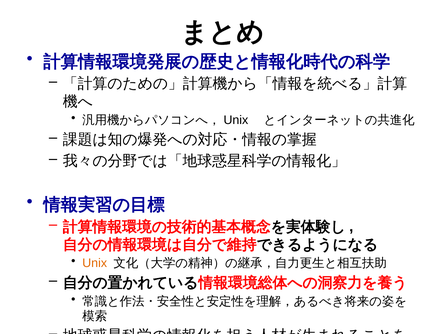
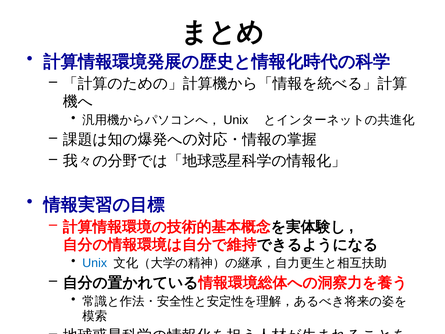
Unix colour: orange -> blue
